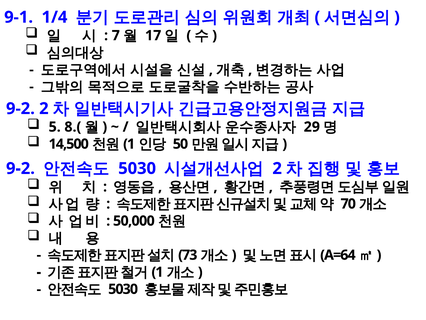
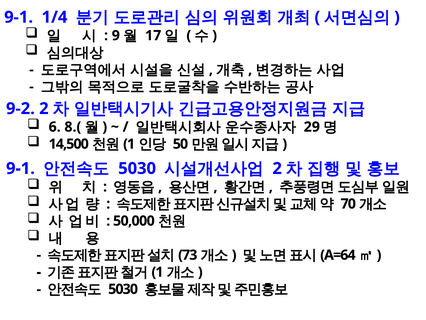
7: 7 -> 9
5: 5 -> 6
9-2 at (20, 168): 9-2 -> 9-1
